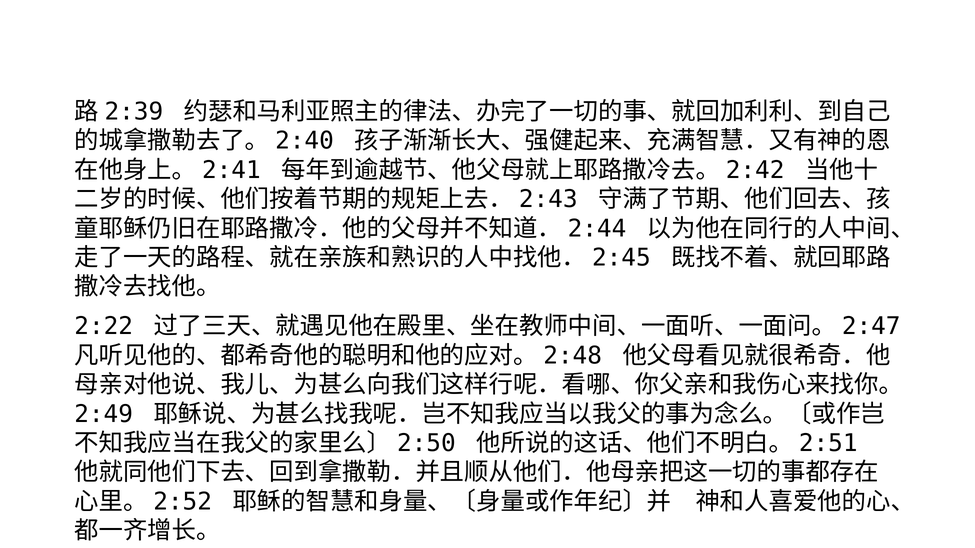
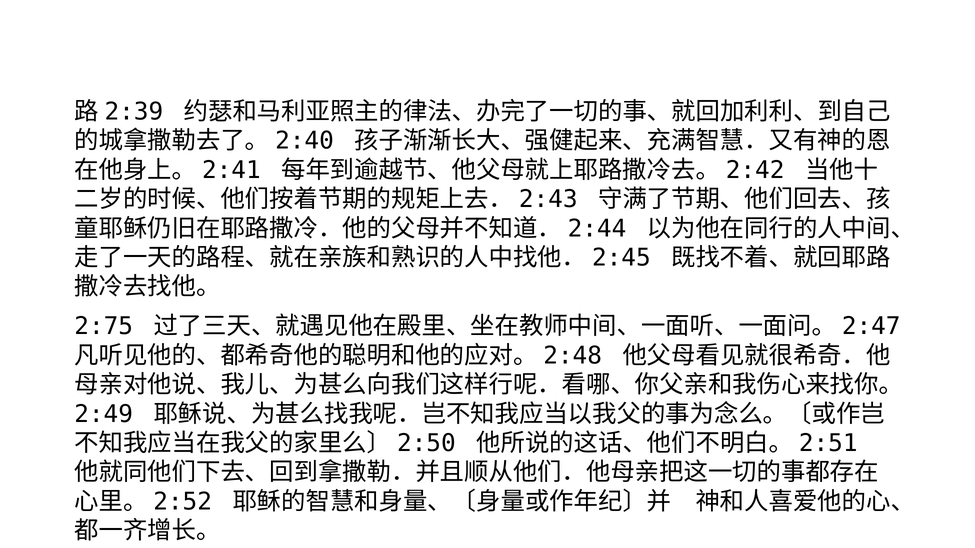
2:22: 2:22 -> 2:75
